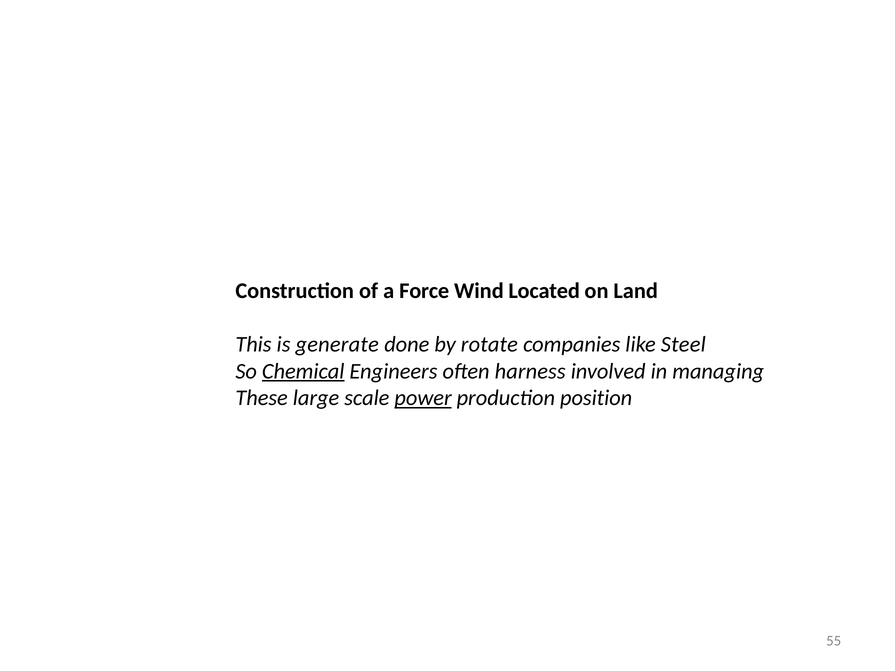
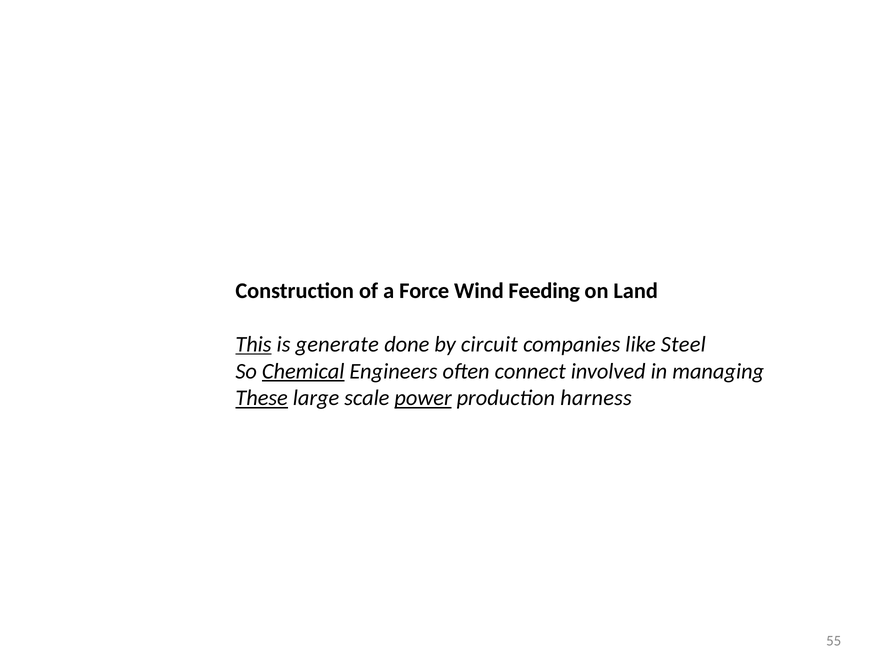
Located: Located -> Feeding
This underline: none -> present
rotate: rotate -> circuit
harness: harness -> connect
These underline: none -> present
position: position -> harness
